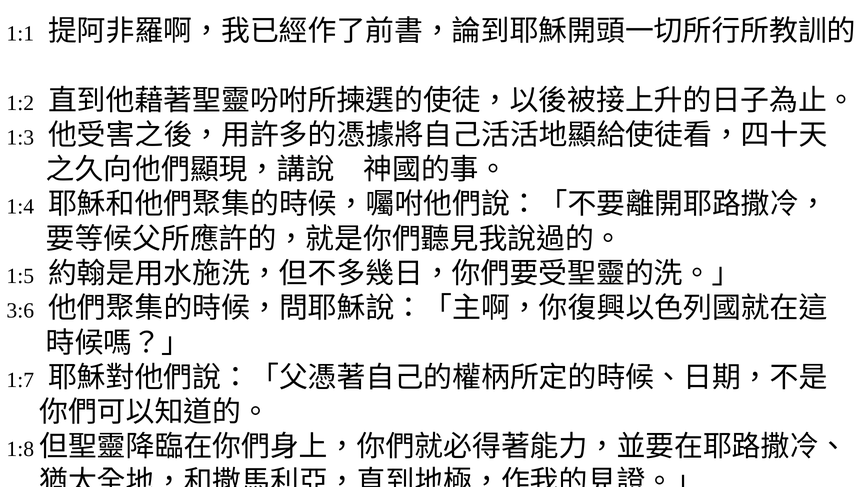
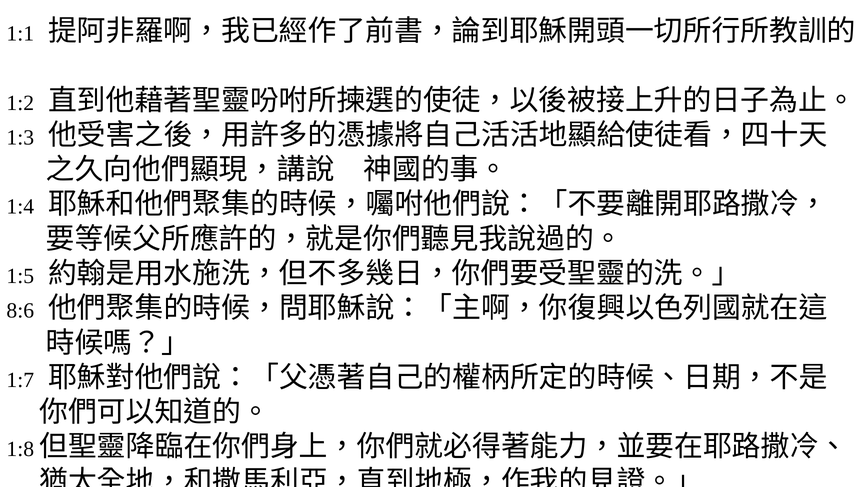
3:6: 3:6 -> 8:6
